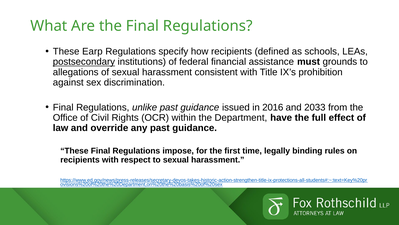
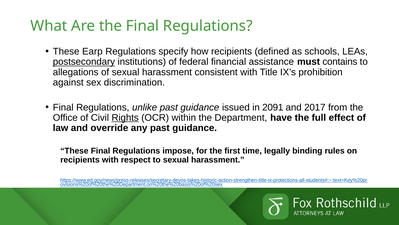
grounds: grounds -> contains
2016: 2016 -> 2091
2033: 2033 -> 2017
Rights underline: none -> present
